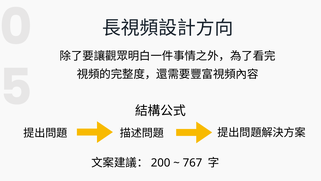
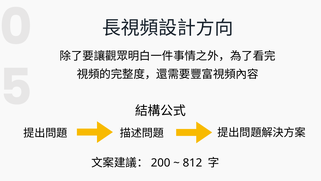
767: 767 -> 812
